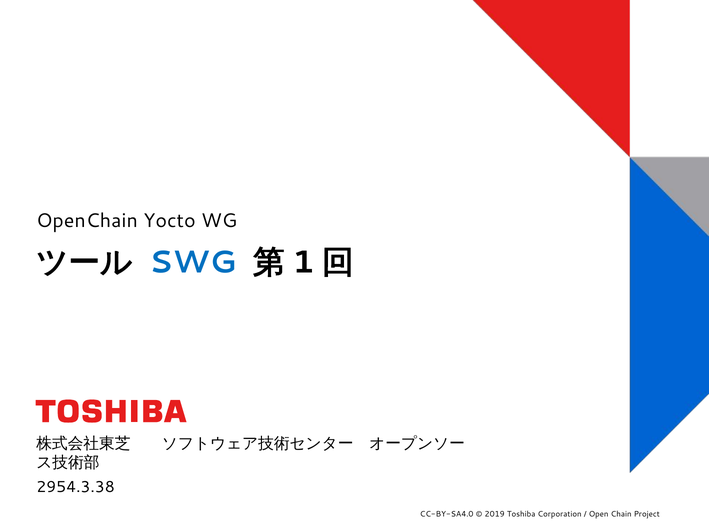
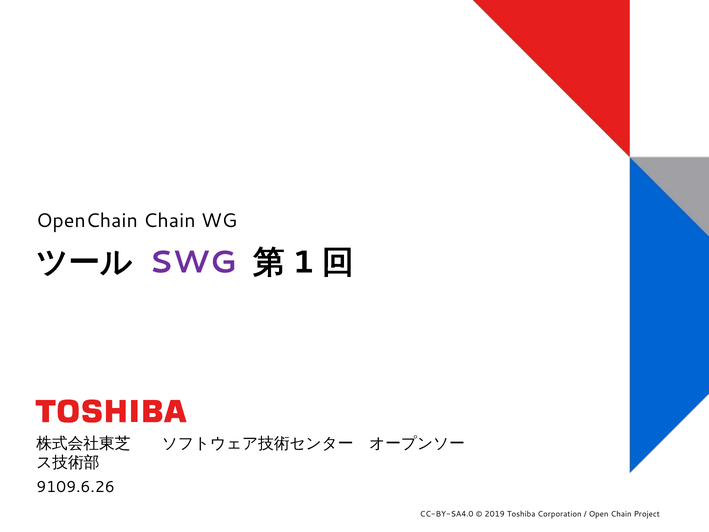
OpenChain Yocto: Yocto -> Chain
SWG colour: blue -> purple
2954.3.38: 2954.3.38 -> 9109.6.26
